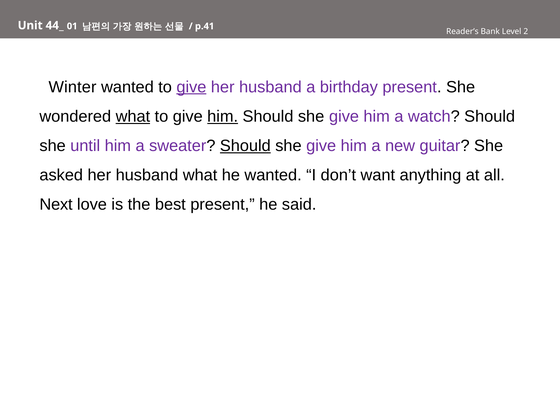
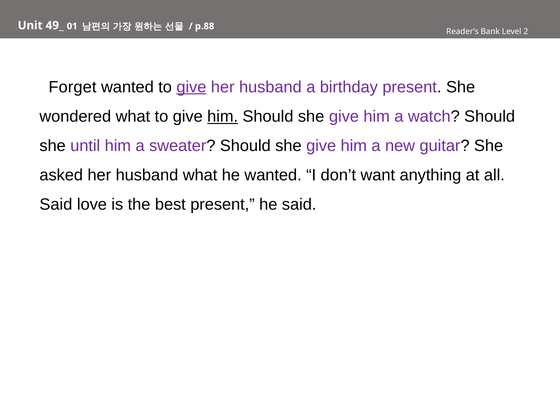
44_: 44_ -> 49_
p.41: p.41 -> p.88
Winter: Winter -> Forget
what at (133, 116) underline: present -> none
Should at (245, 146) underline: present -> none
Next at (56, 205): Next -> Said
